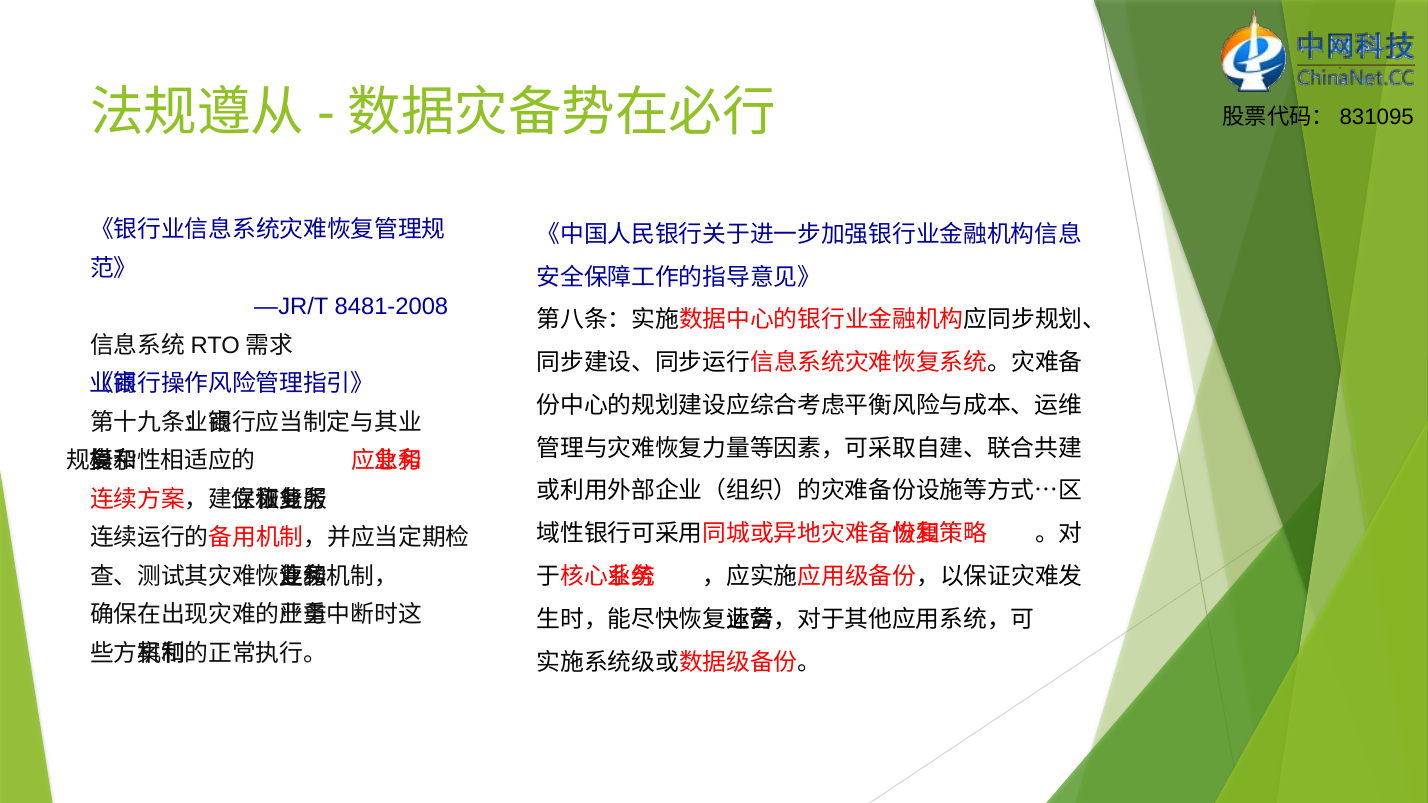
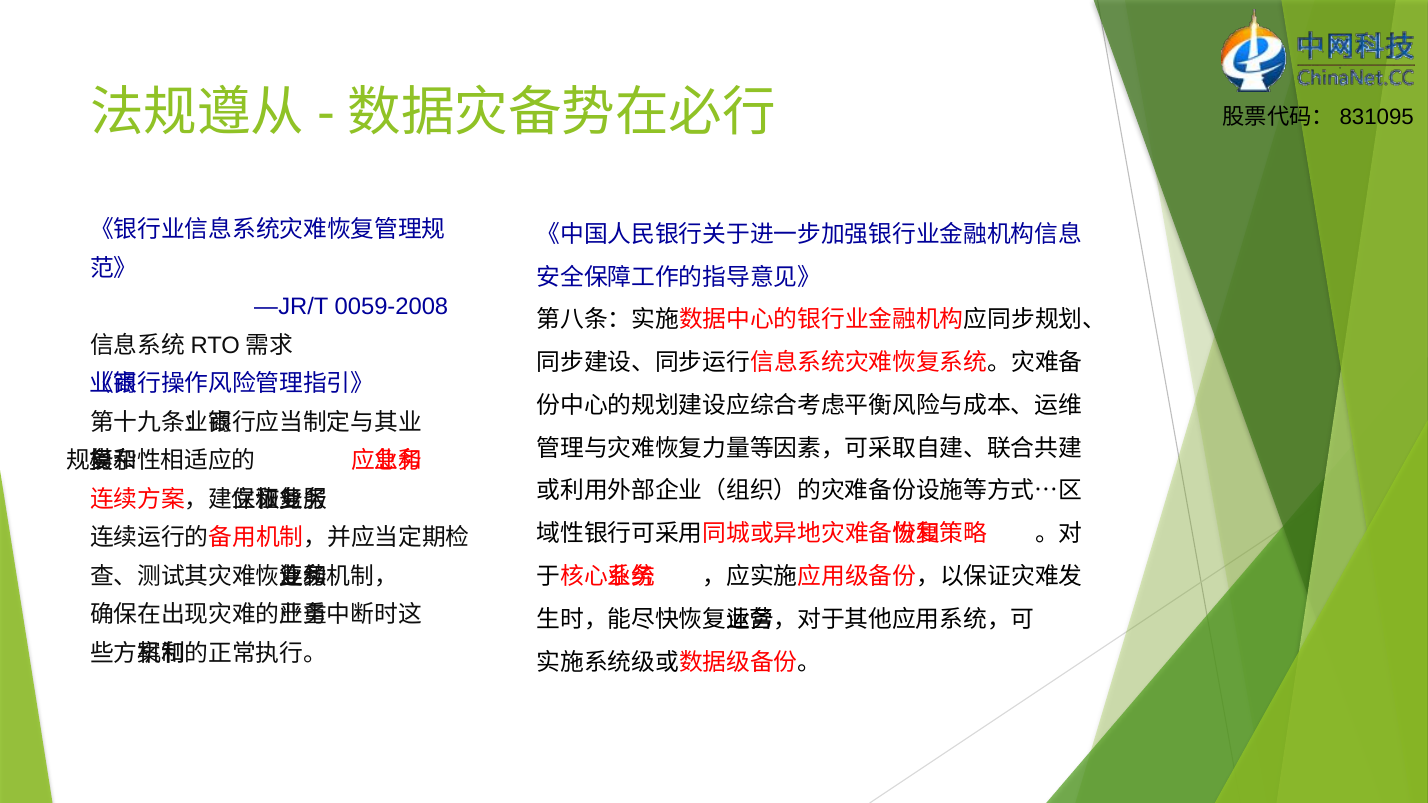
8481-2008: 8481-2008 -> 0059-2008
